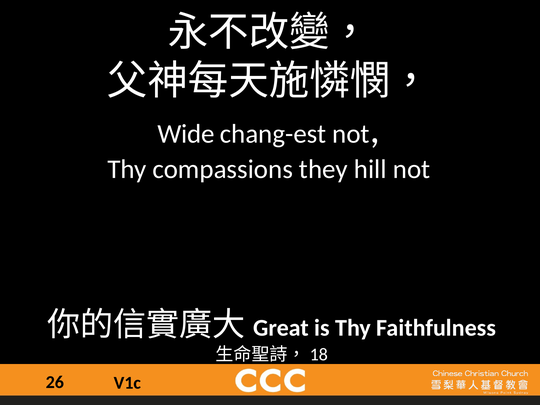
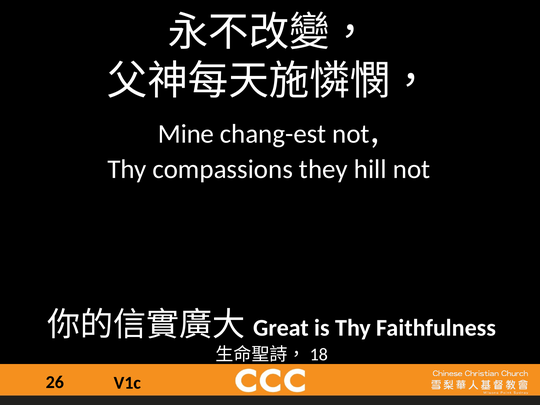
Wide: Wide -> Mine
